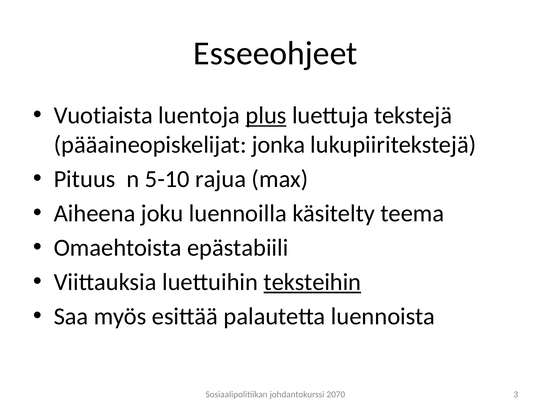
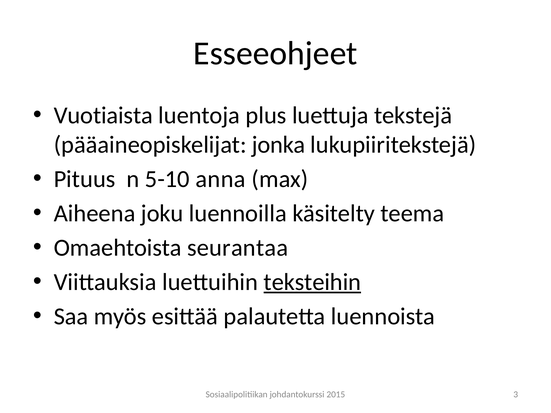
plus underline: present -> none
rajua: rajua -> anna
epästabiili: epästabiili -> seurantaa
2070: 2070 -> 2015
